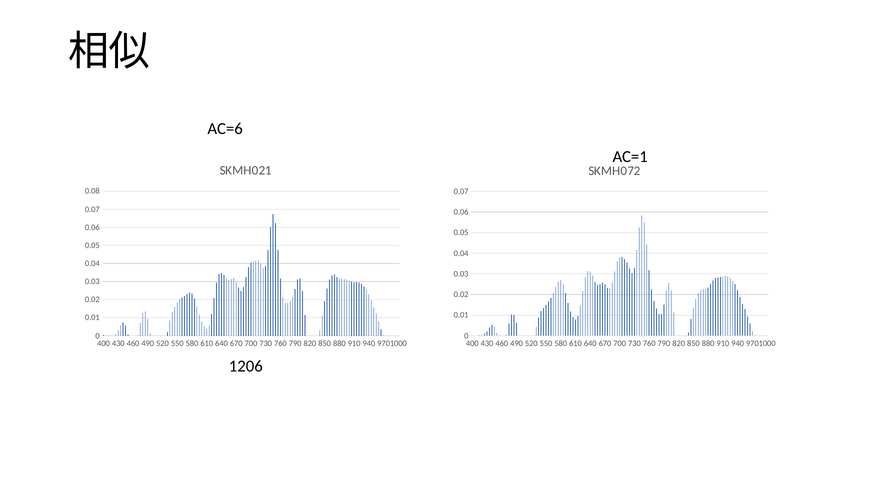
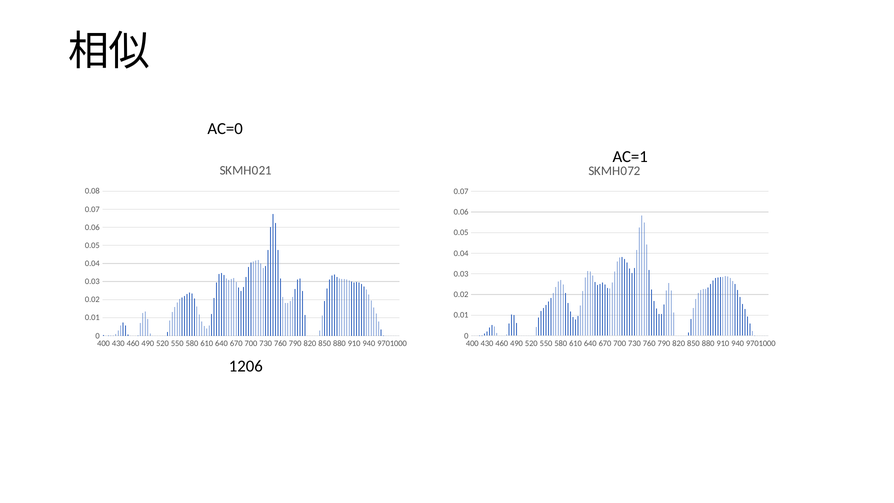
AC=6: AC=6 -> AC=0
